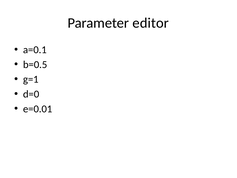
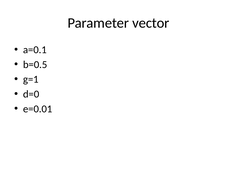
editor: editor -> vector
